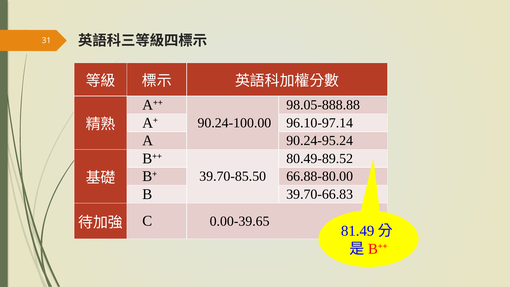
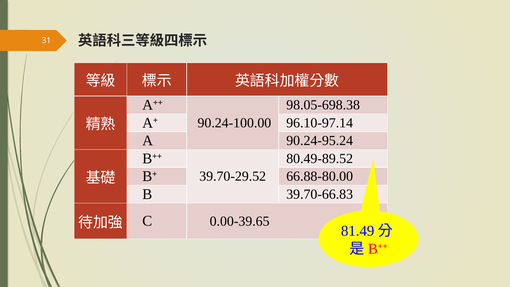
98.05-888.88: 98.05-888.88 -> 98.05-698.38
39.70-85.50: 39.70-85.50 -> 39.70-29.52
